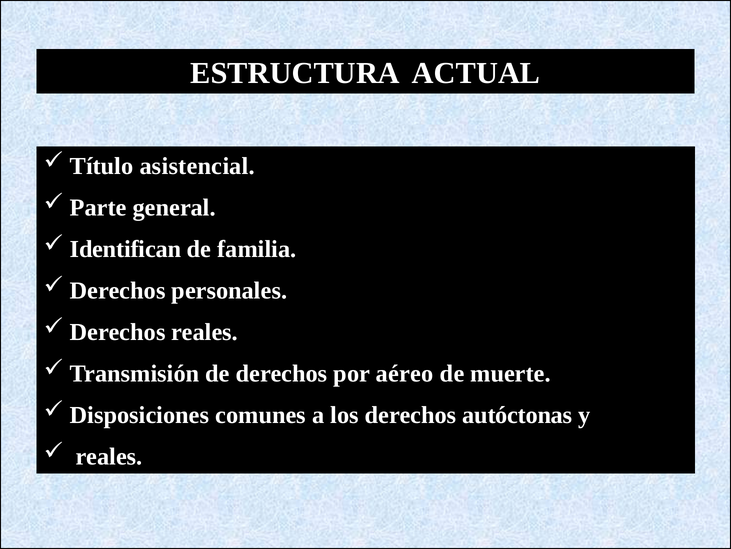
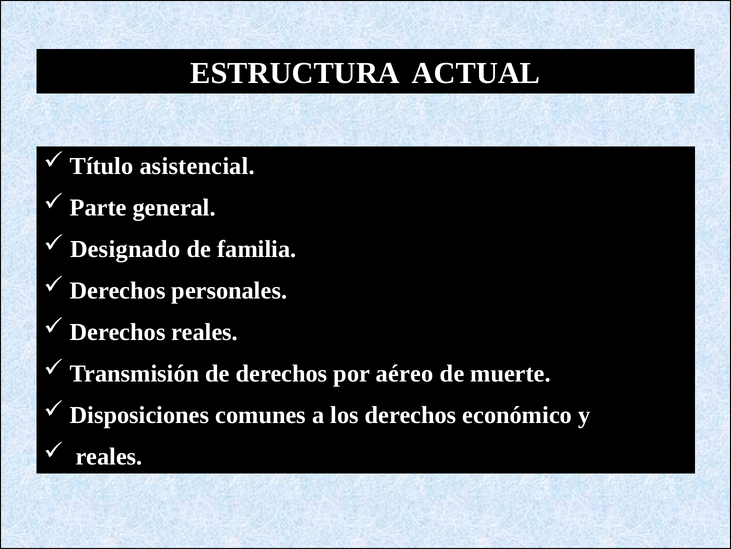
Identifican: Identifican -> Designado
autóctonas: autóctonas -> económico
